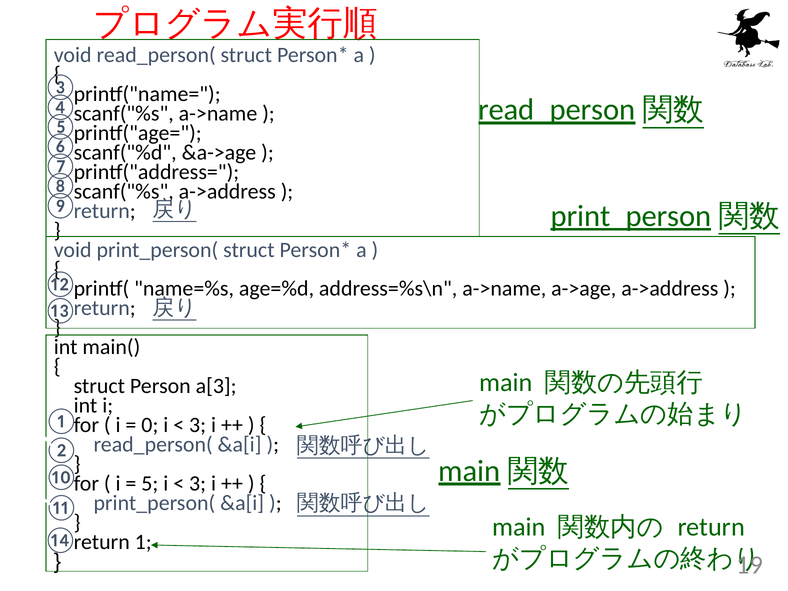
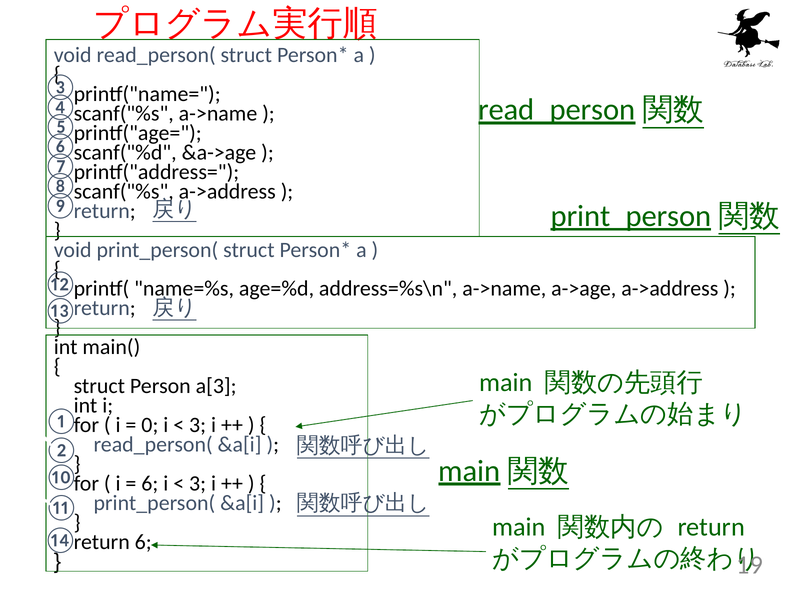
5 at (150, 484): 5 -> 6
return 1: 1 -> 6
